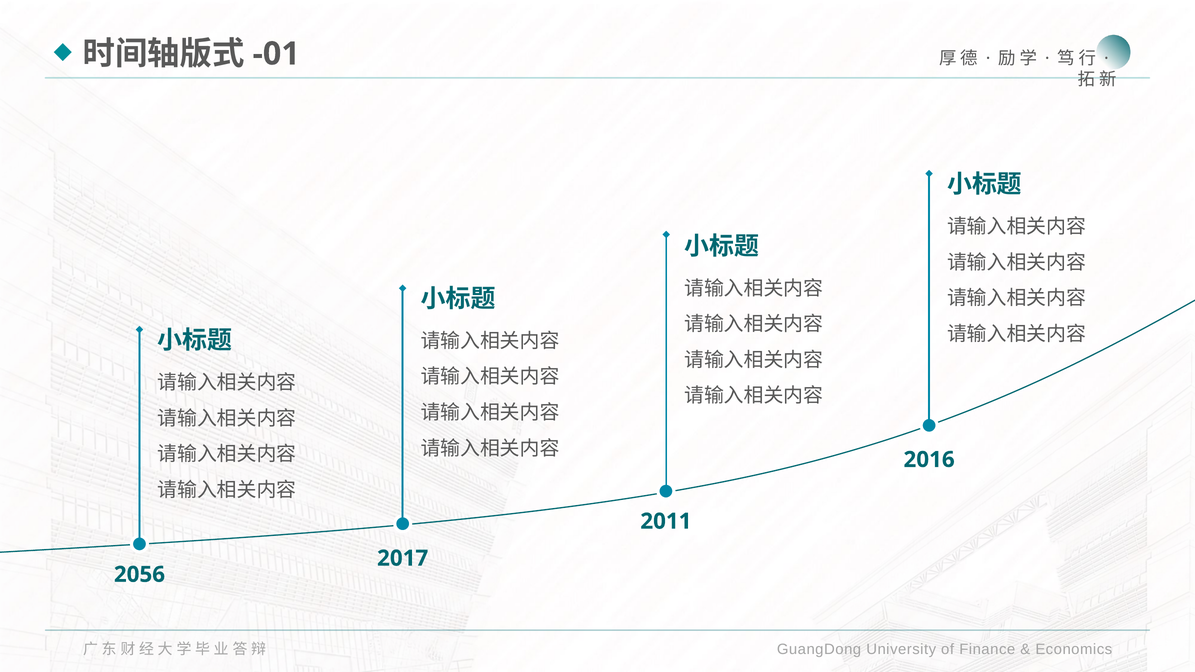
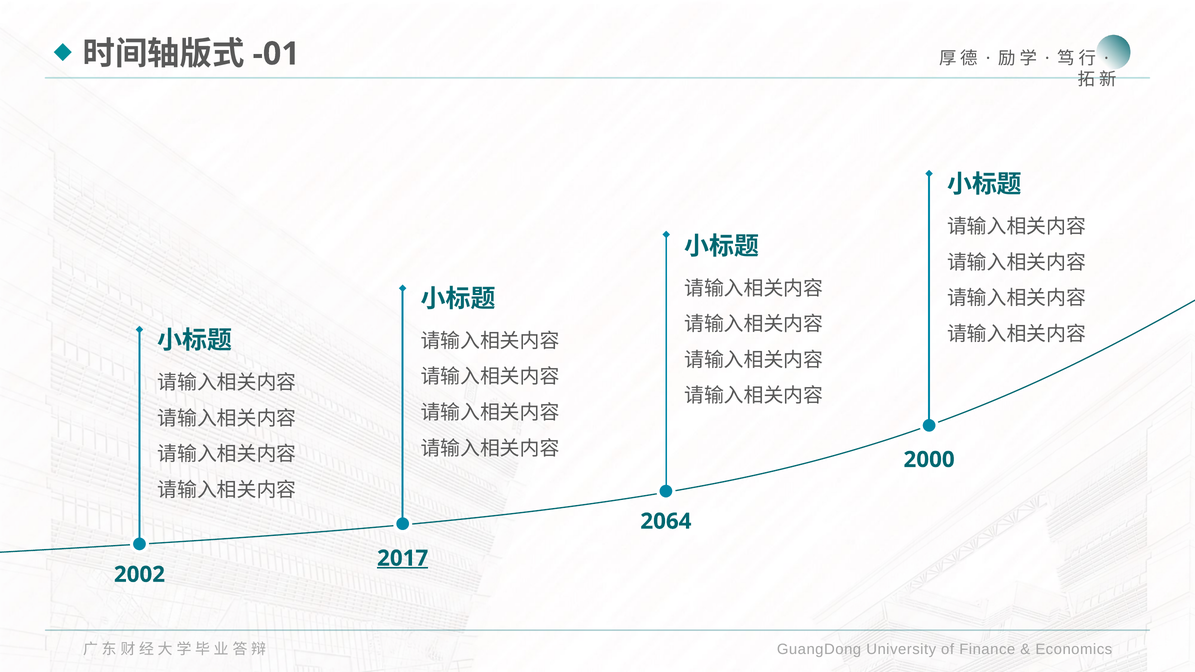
2016: 2016 -> 2000
2011: 2011 -> 2064
2017 underline: none -> present
2056: 2056 -> 2002
